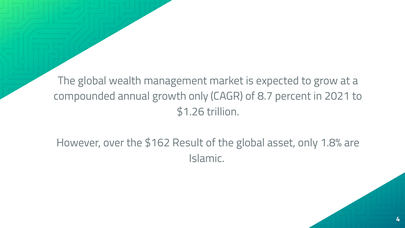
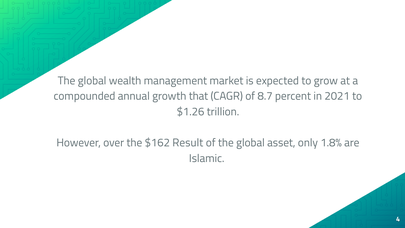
growth only: only -> that
